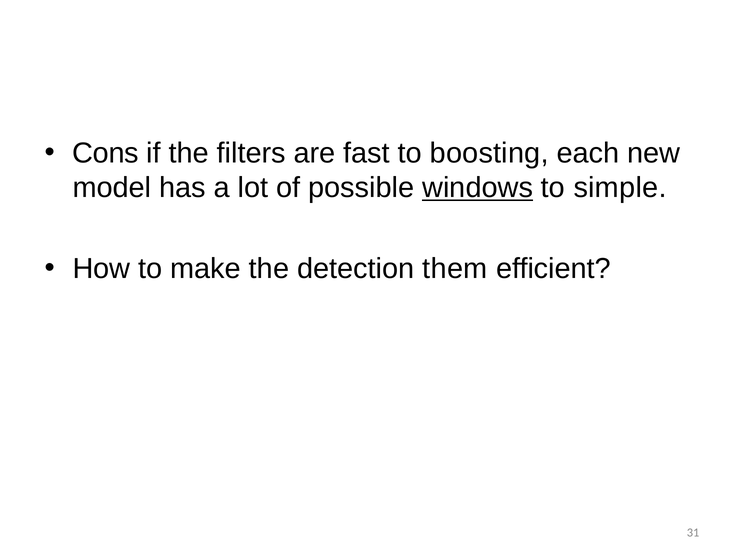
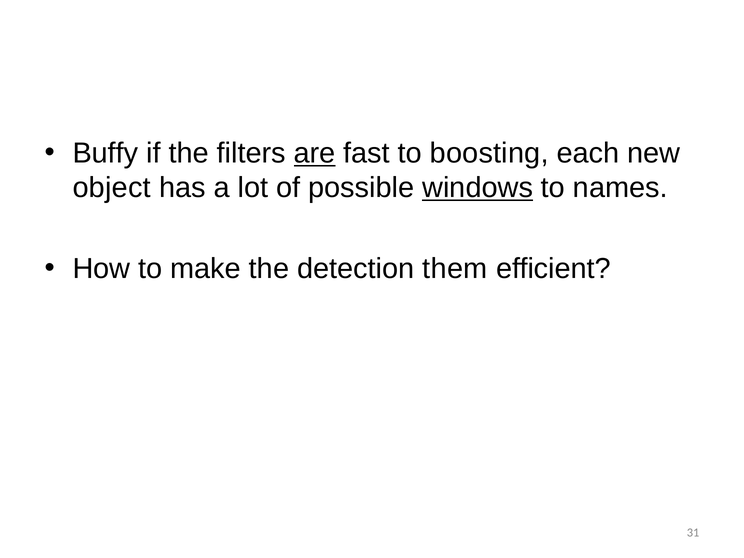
Cons: Cons -> Buffy
are underline: none -> present
model: model -> object
simple: simple -> names
